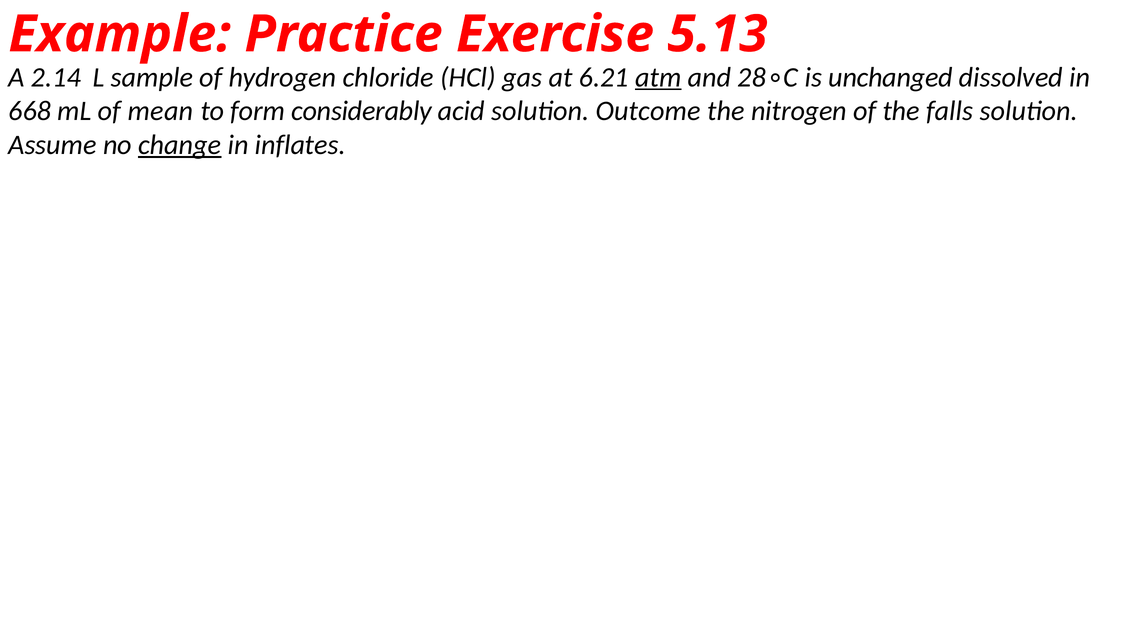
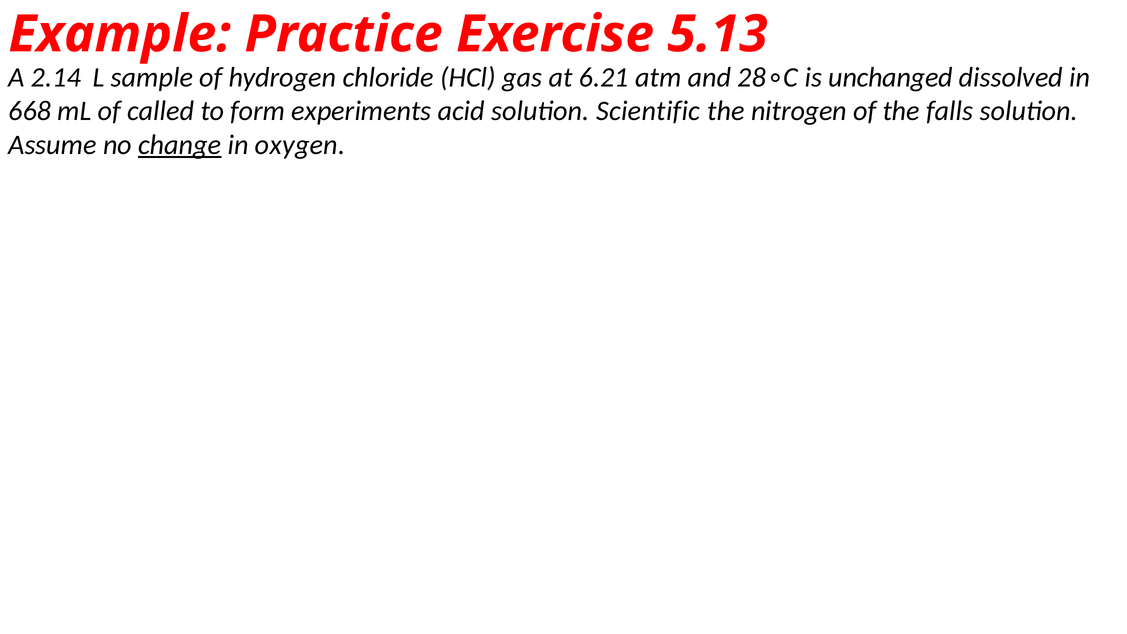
atm underline: present -> none
mean: mean -> called
considerably: considerably -> experiments
Outcome: Outcome -> Scientific
inflates: inflates -> oxygen
